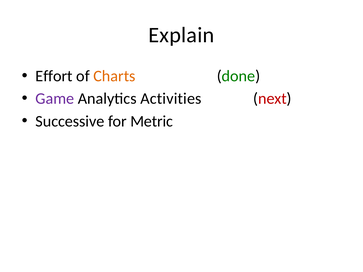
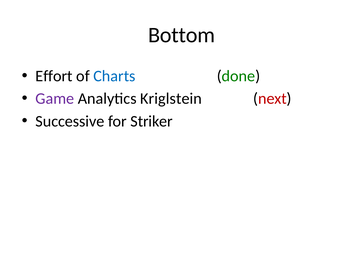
Explain: Explain -> Bottom
Charts colour: orange -> blue
Activities: Activities -> Kriglstein
Metric: Metric -> Striker
